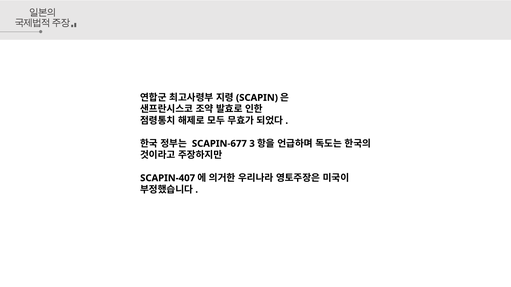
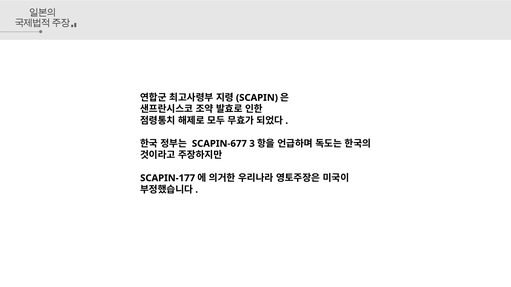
SCAPIN-407: SCAPIN-407 -> SCAPIN-177
